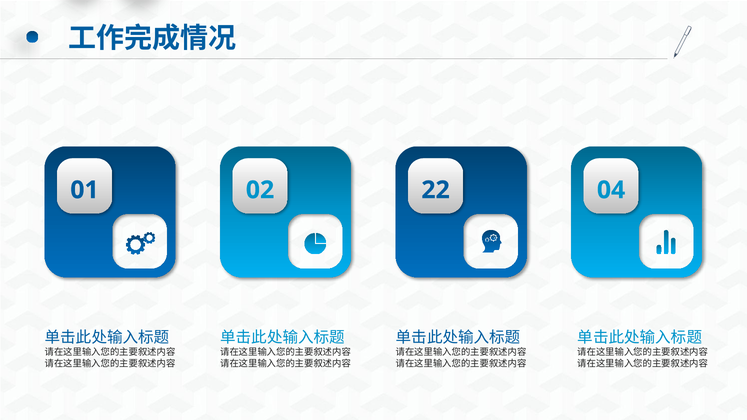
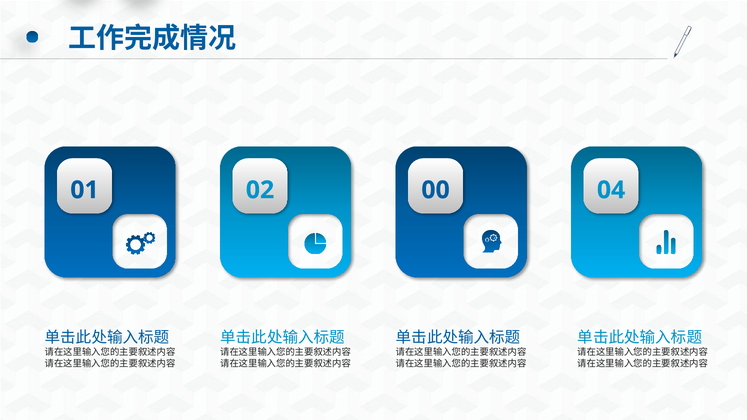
22: 22 -> 00
